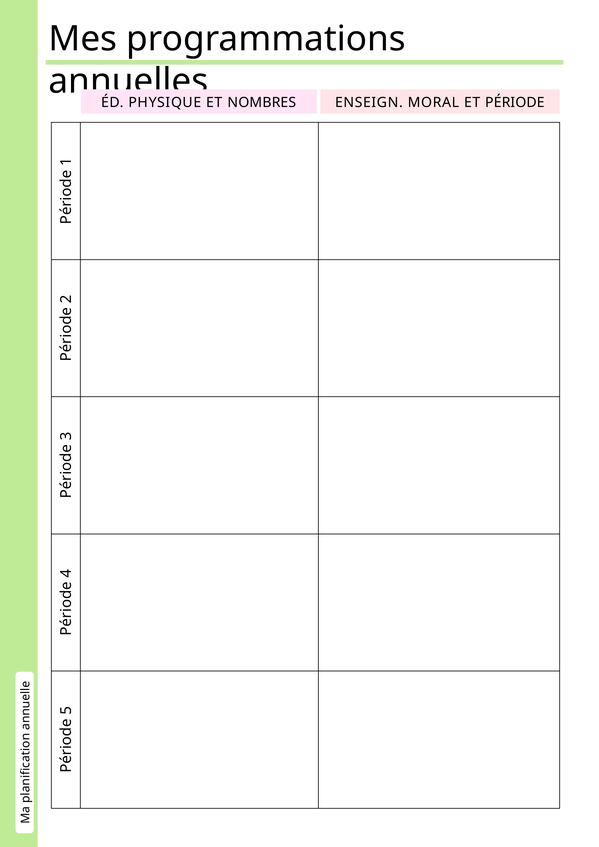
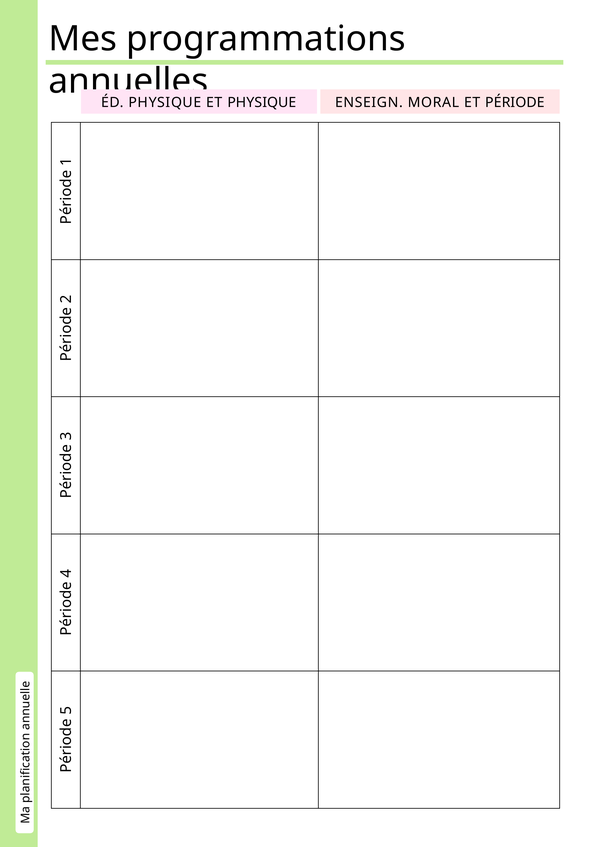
ET NOMBRES: NOMBRES -> PHYSIQUE
